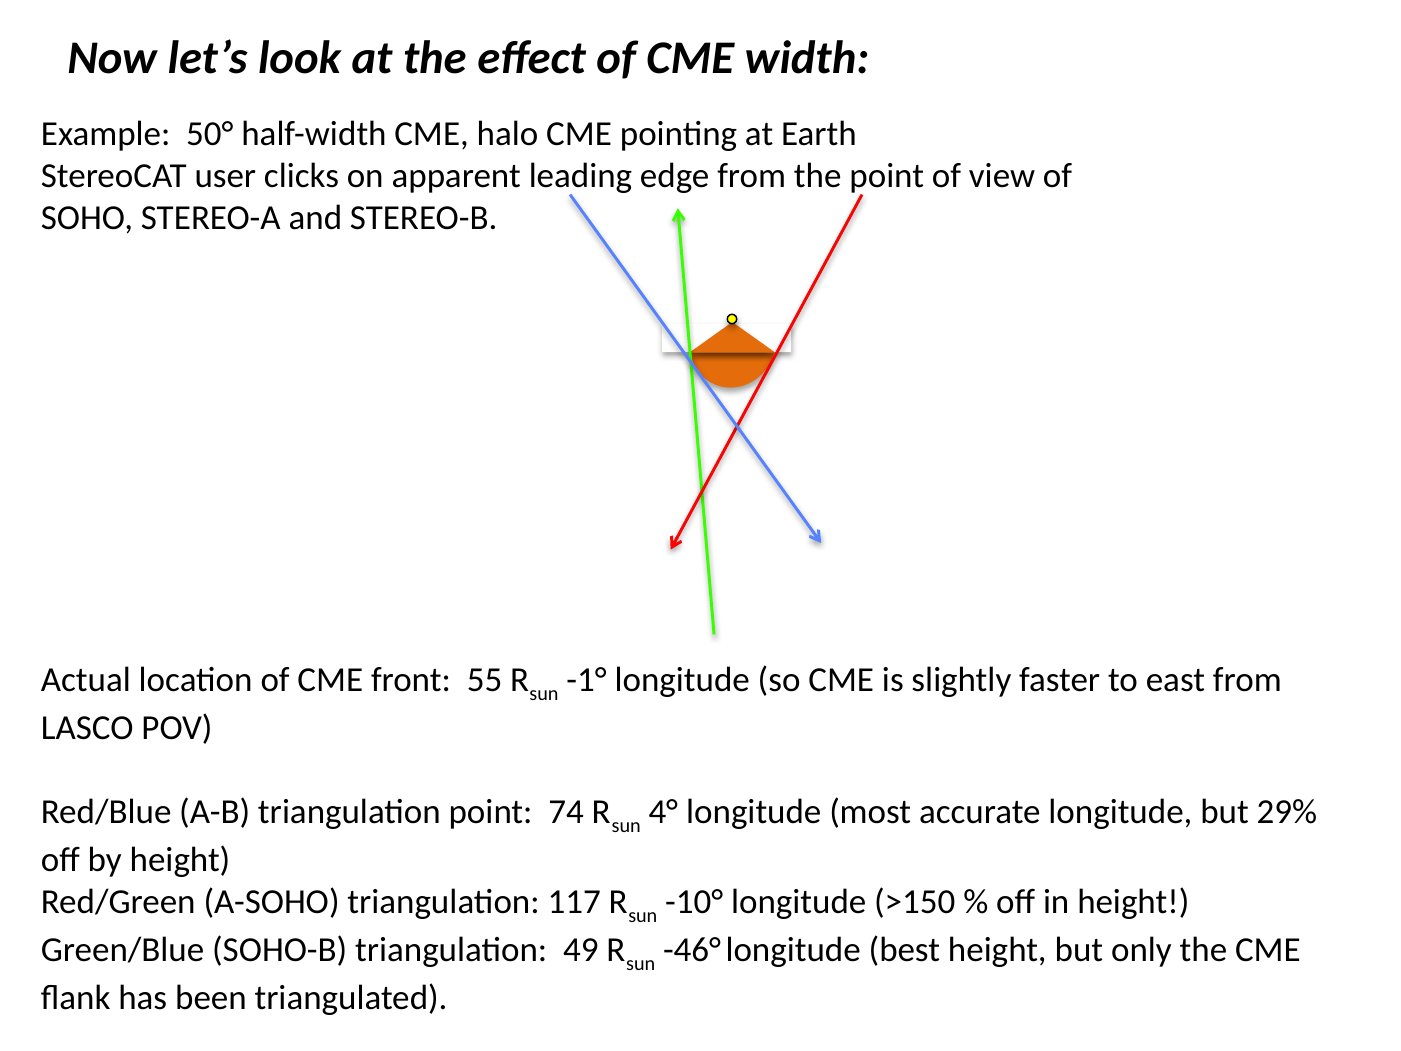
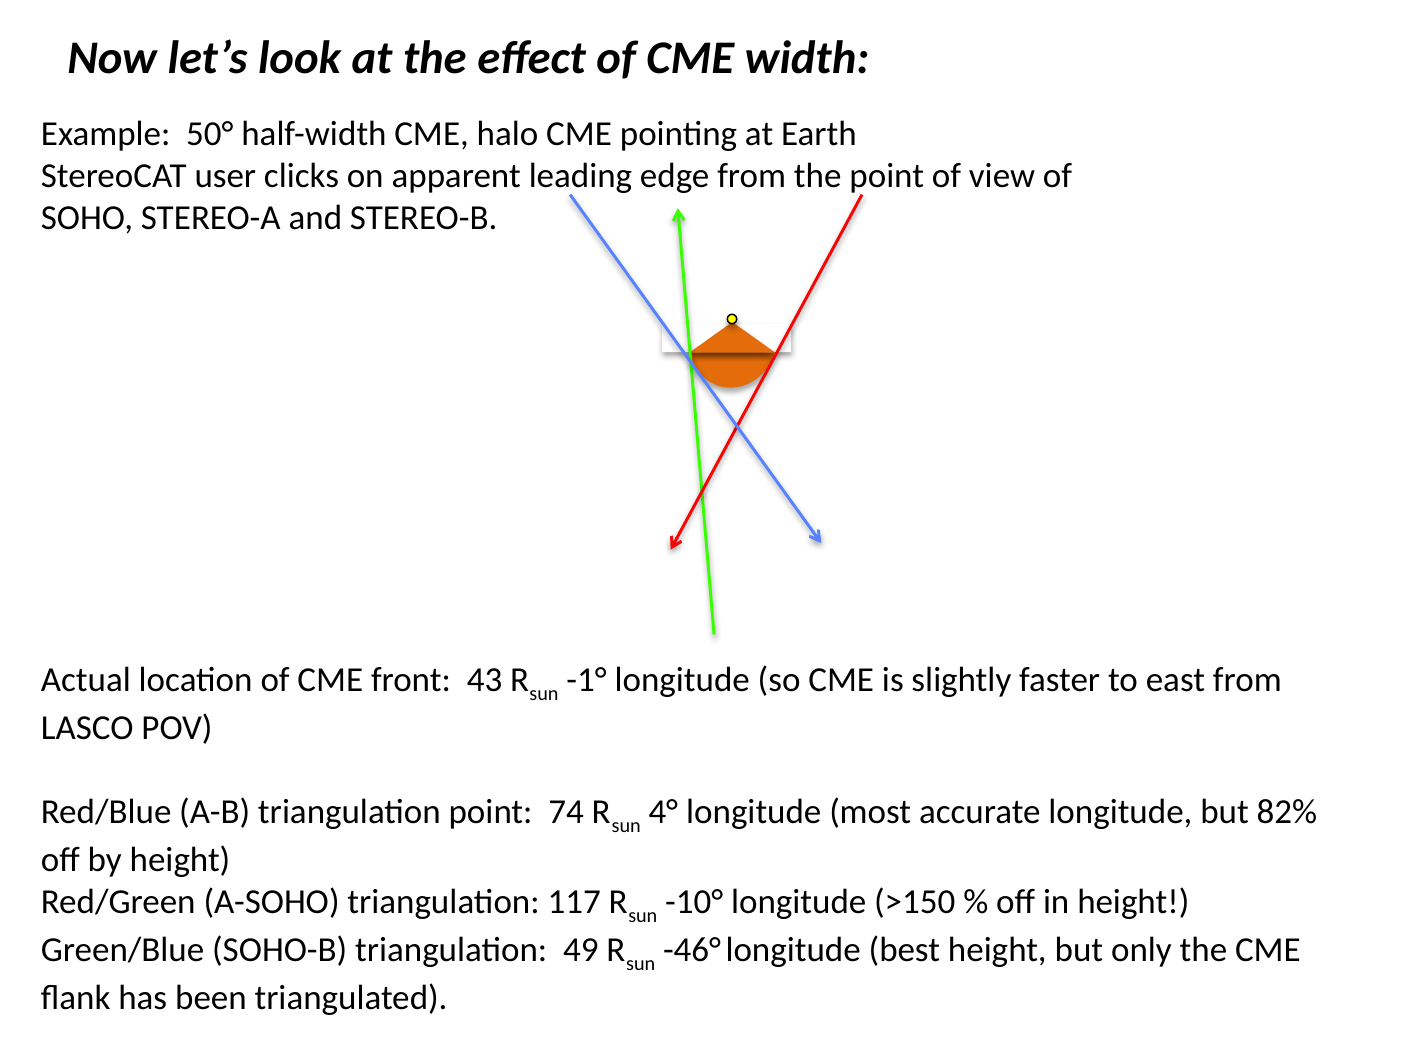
55: 55 -> 43
29%: 29% -> 82%
